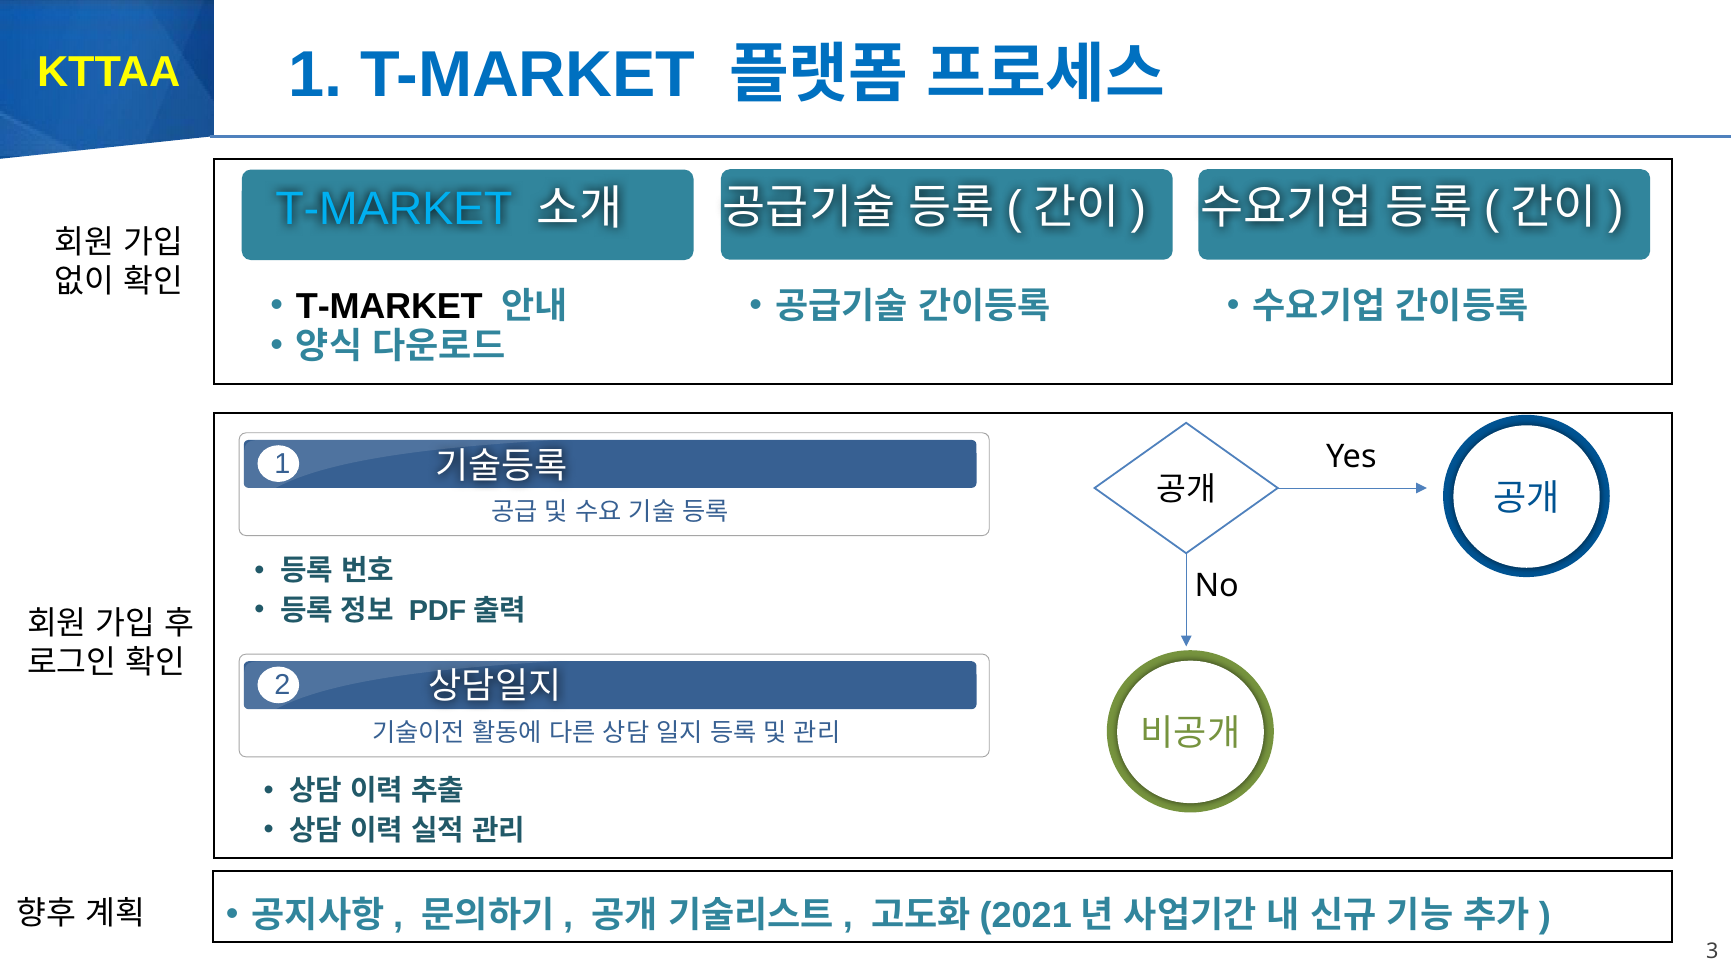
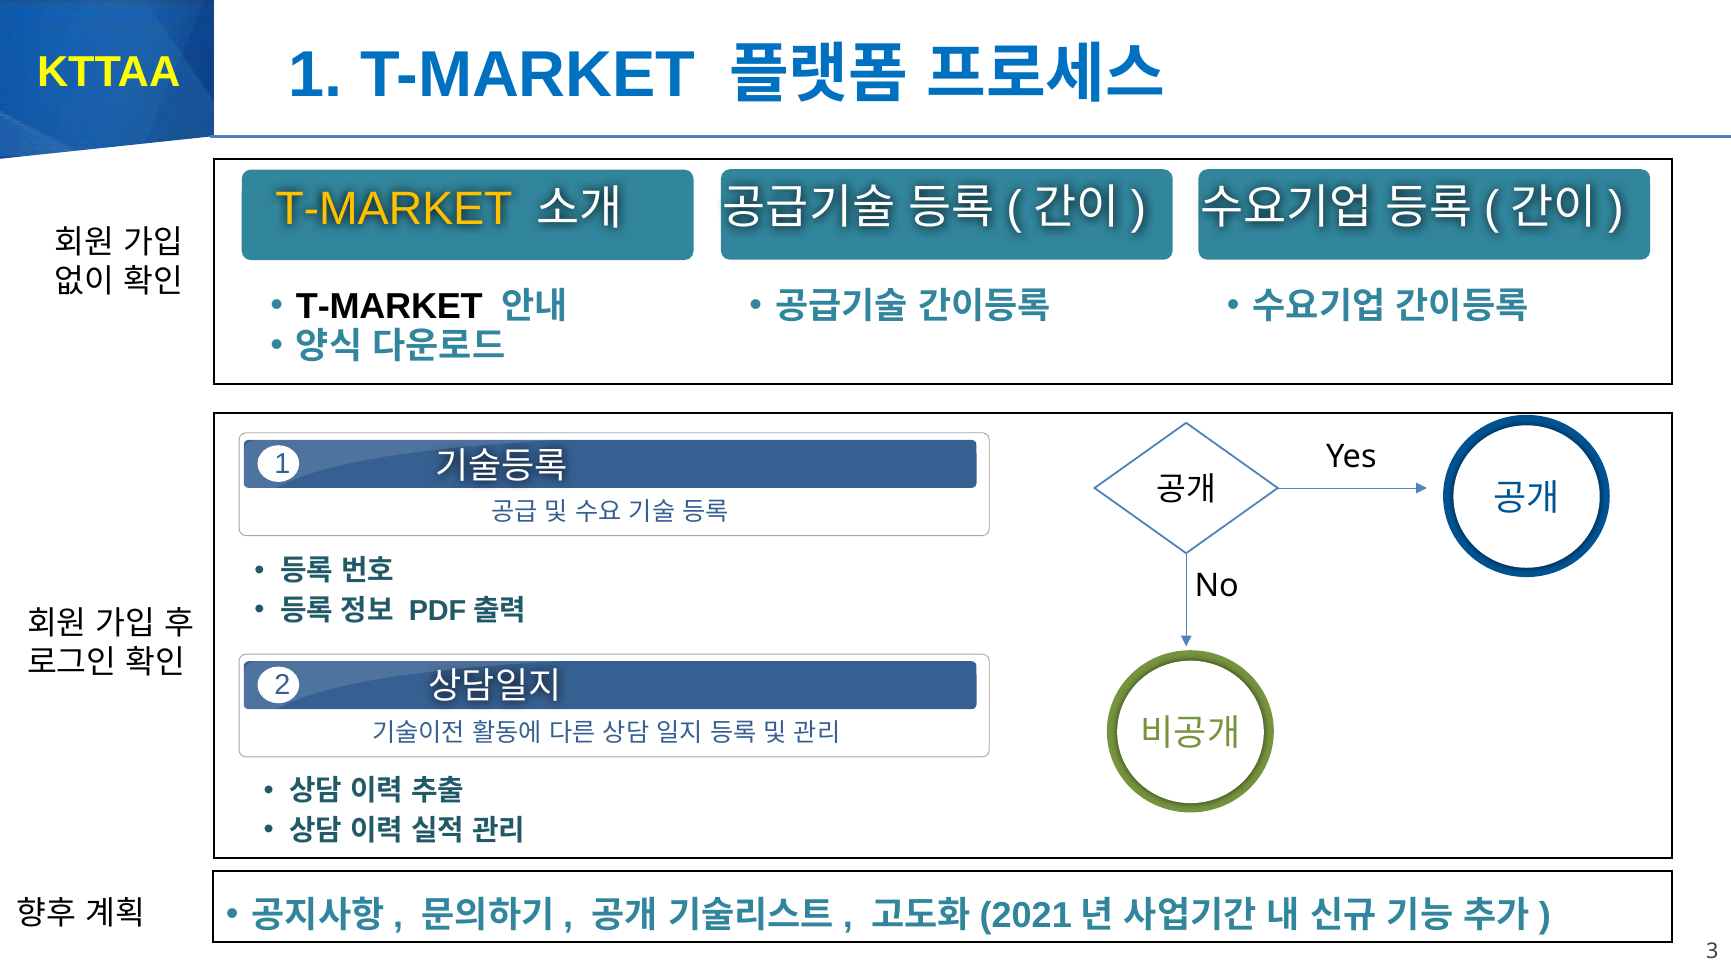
T-MARKET at (394, 209) colour: light blue -> yellow
